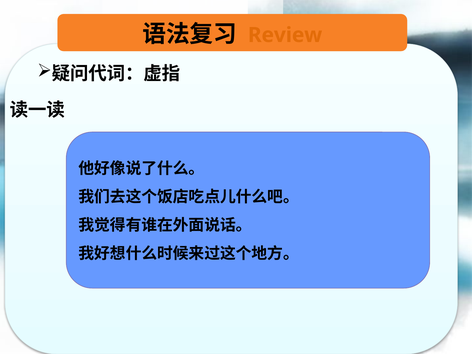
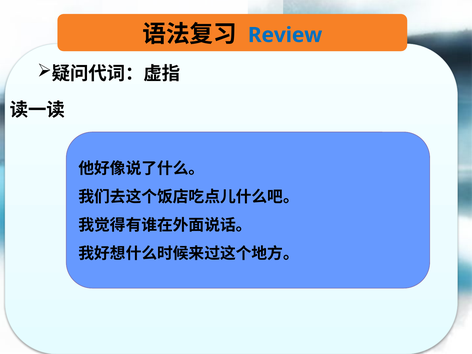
Review colour: orange -> blue
